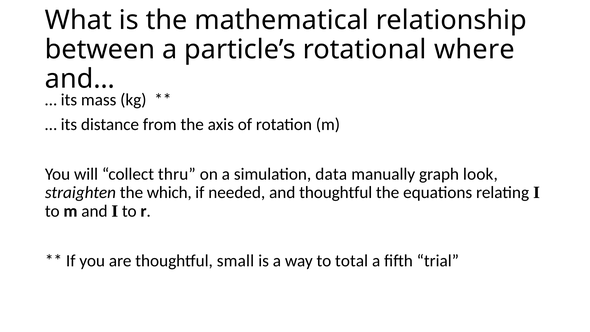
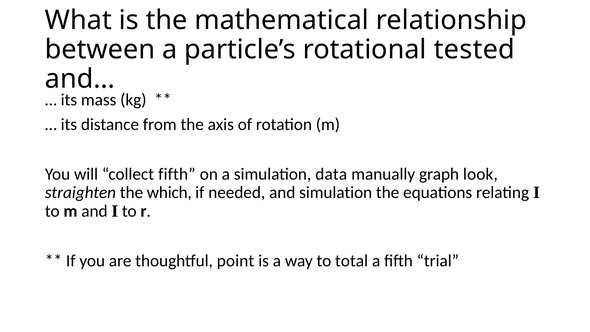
where: where -> tested
collect thru: thru -> fifth
and thoughtful: thoughtful -> simulation
small: small -> point
